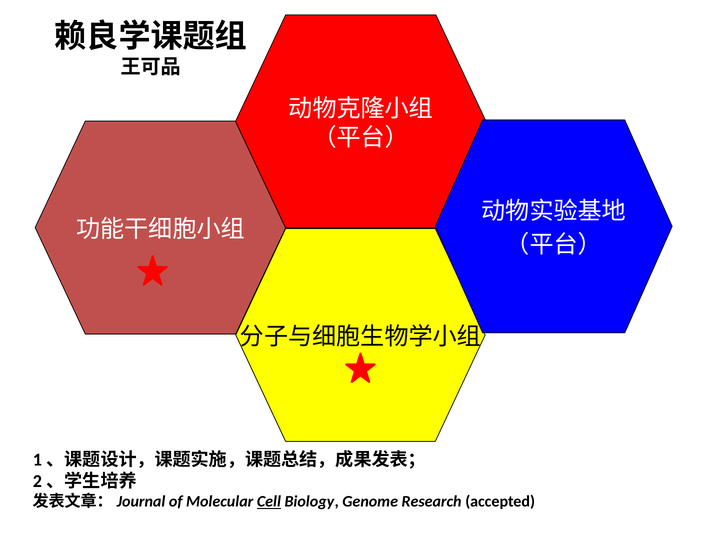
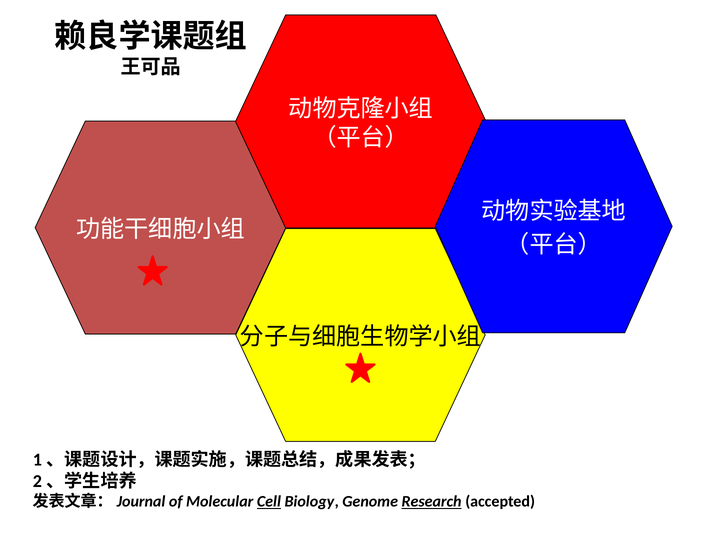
Research underline: none -> present
